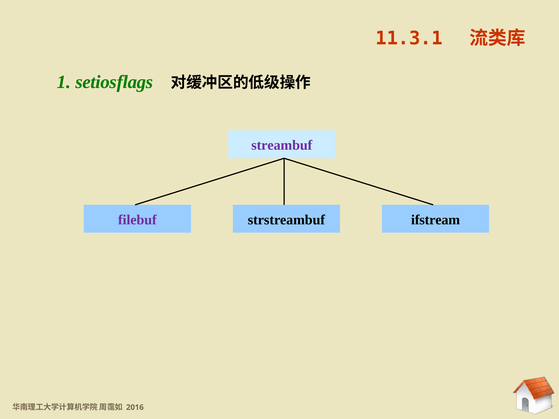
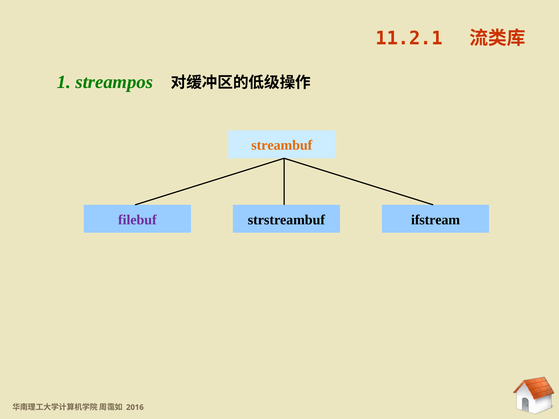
11.3.1: 11.3.1 -> 11.2.1
setiosflags: setiosflags -> streampos
streambuf colour: purple -> orange
